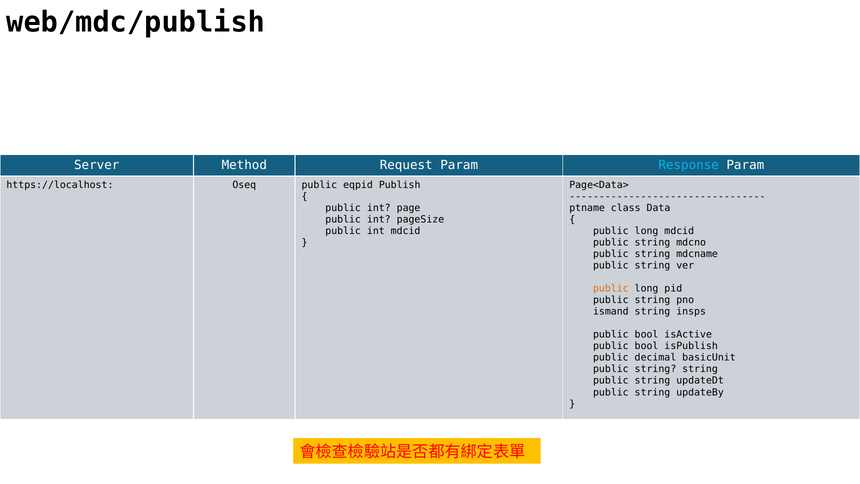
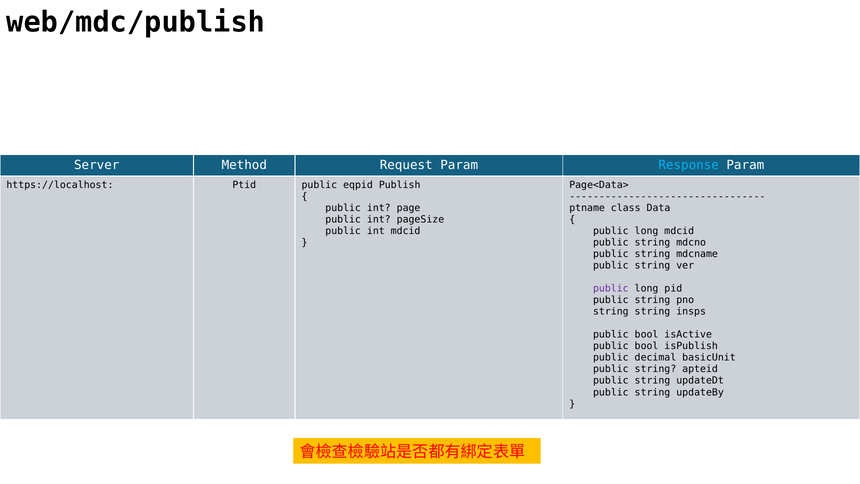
Oseq: Oseq -> Ptid
public at (611, 289) colour: orange -> purple
ismand at (611, 312): ismand -> string
string string: string -> apteid
